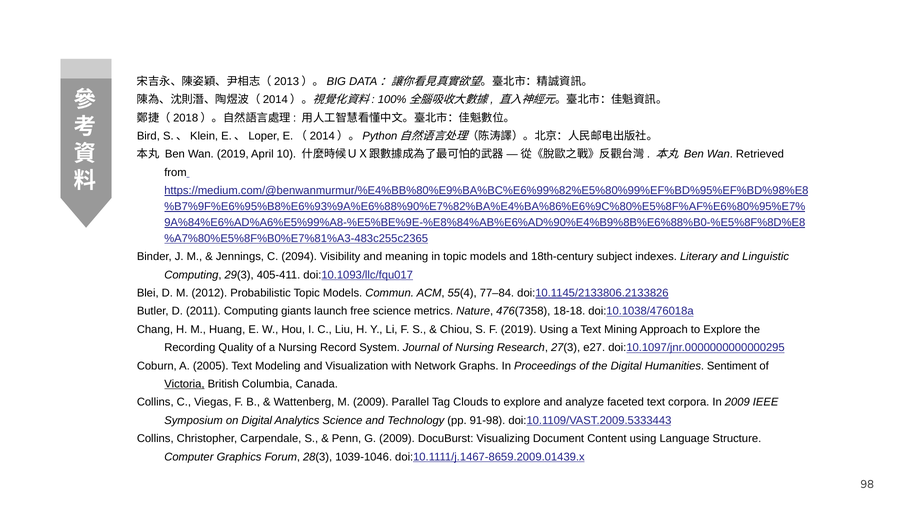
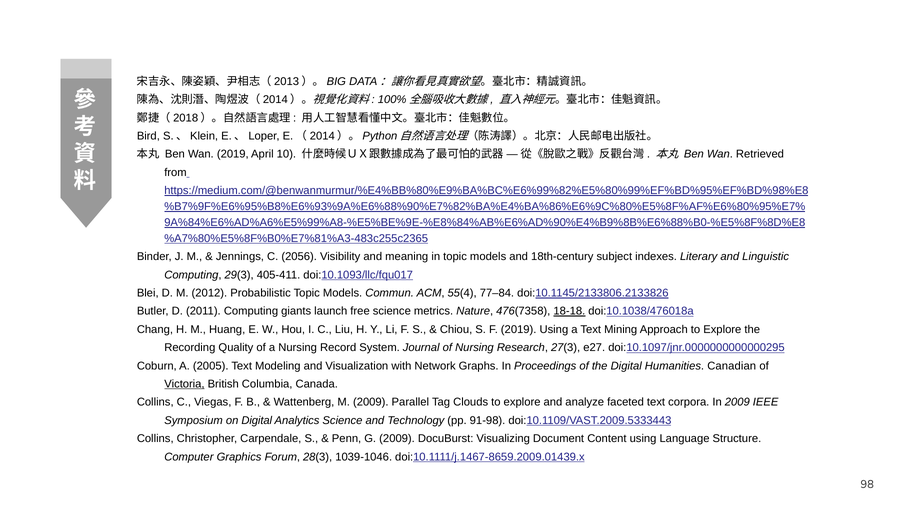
2094: 2094 -> 2056
18-18 underline: none -> present
Sentiment: Sentiment -> Canadian
